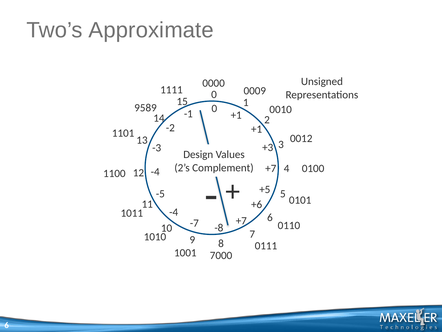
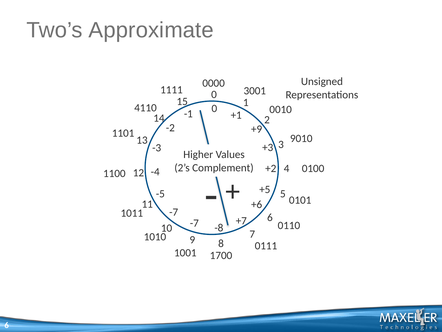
0009: 0009 -> 3001
9589: 9589 -> 4110
+1 at (257, 129): +1 -> +9
0012: 0012 -> 9010
Design: Design -> Higher
+7 at (271, 168): +7 -> +2
-4 at (174, 212): -4 -> -7
7000: 7000 -> 1700
